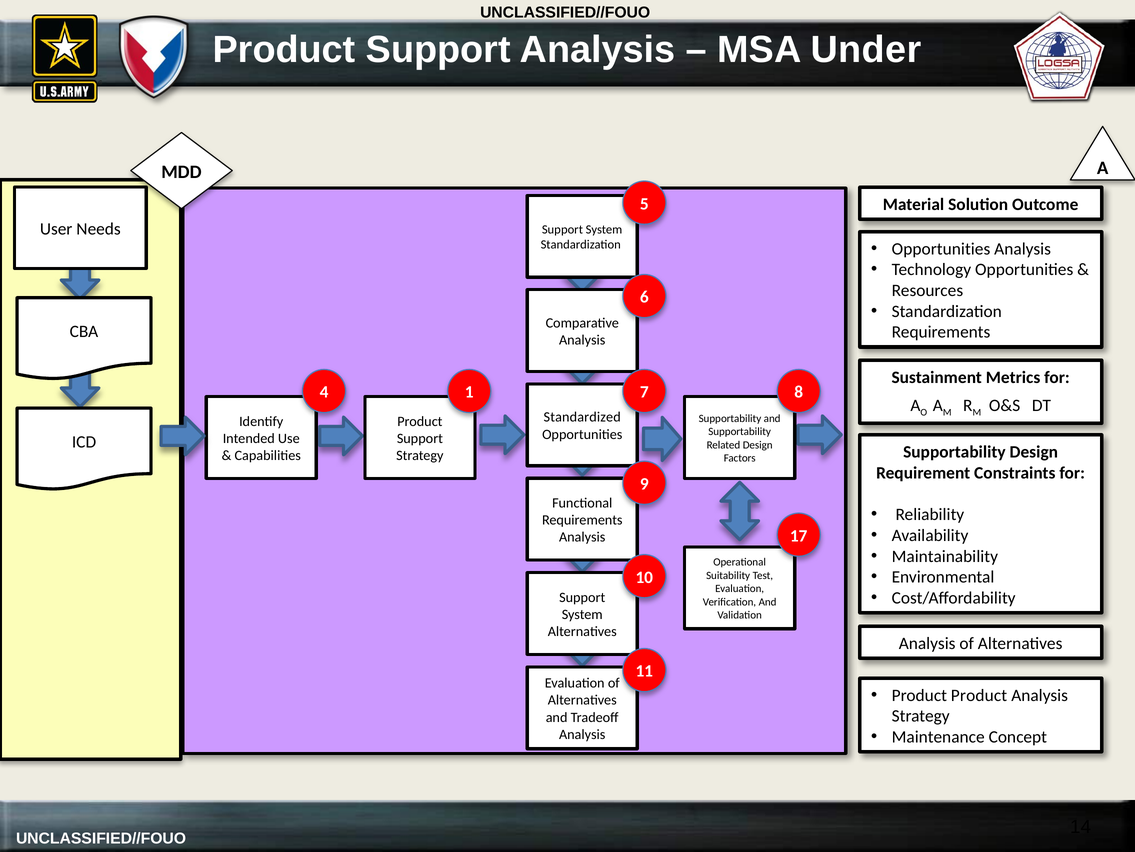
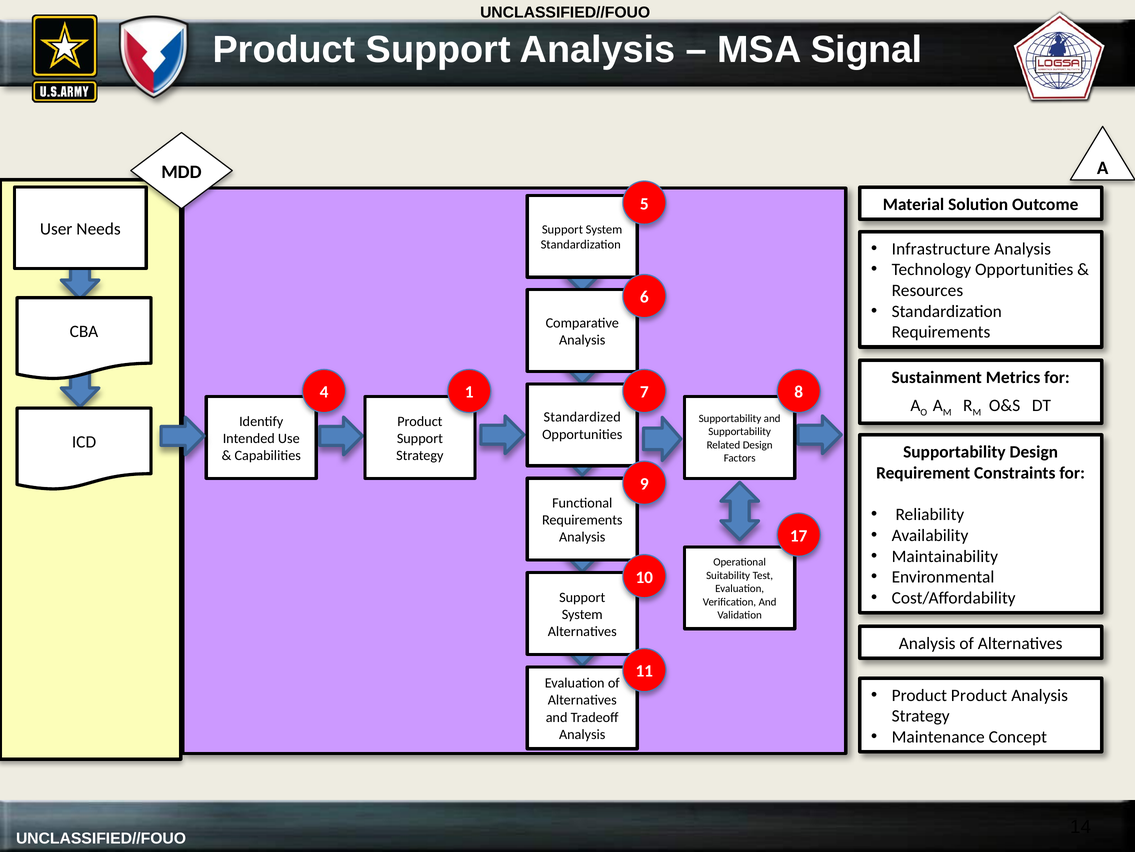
Under: Under -> Signal
Opportunities at (941, 249): Opportunities -> Infrastructure
